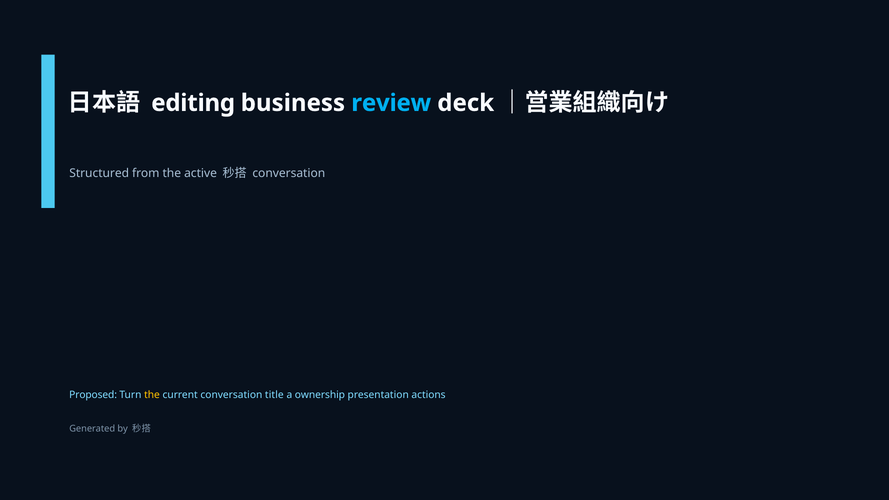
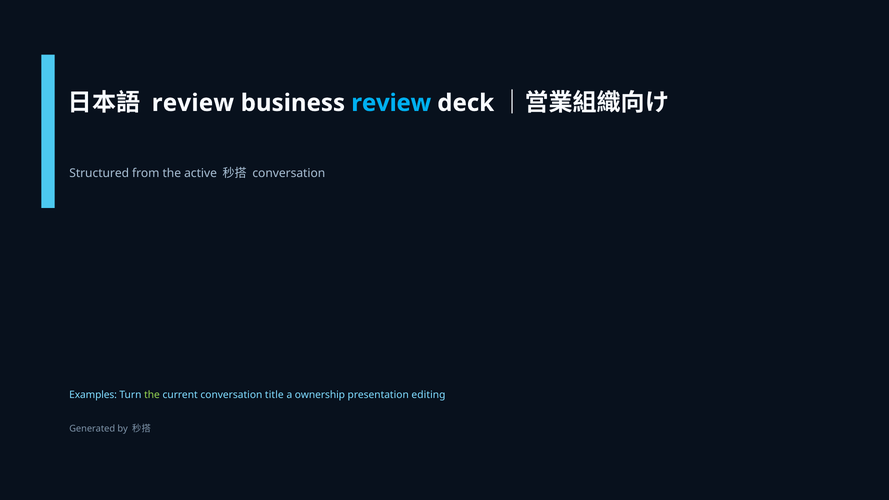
editing at (193, 103): editing -> review
Proposed: Proposed -> Examples
the at (152, 395) colour: yellow -> light green
actions: actions -> editing
